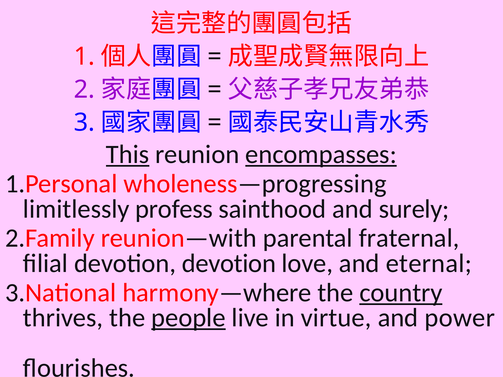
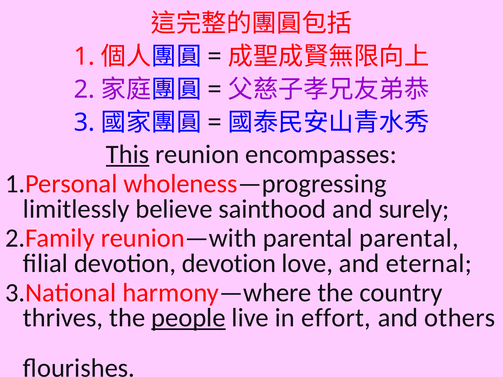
encompasses underline: present -> none
profess: profess -> believe
parental fraternal: fraternal -> parental
country underline: present -> none
virtue: virtue -> effort
power: power -> others
